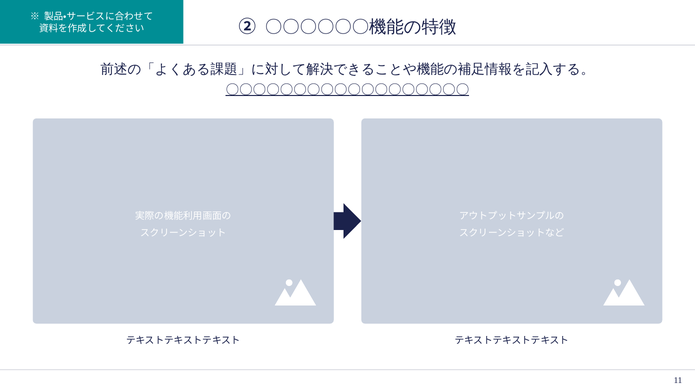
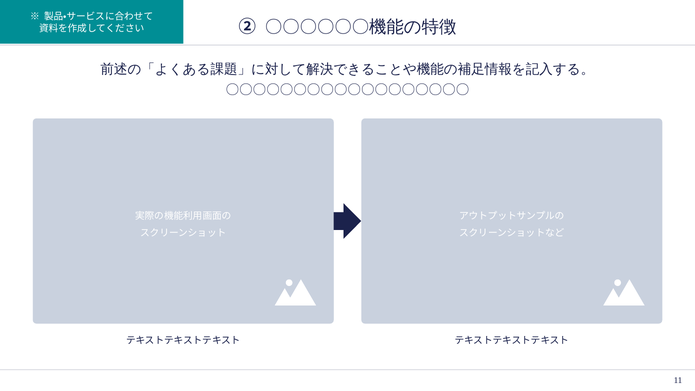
〇〇〇〇〇〇〇〇〇〇〇〇〇〇〇〇〇〇 underline: present -> none
